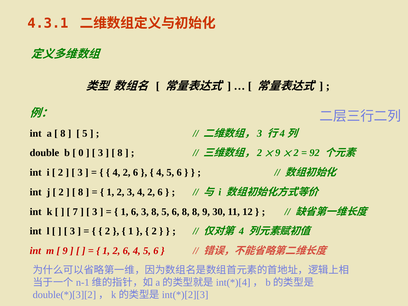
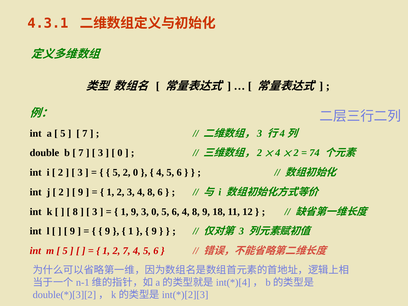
8 at (63, 133): 8 -> 5
5 at (85, 133): 5 -> 7
0 at (81, 153): 0 -> 7
8 at (120, 153): 8 -> 0
9 at (278, 153): 9 -> 4
92: 92 -> 74
4 at (116, 172): 4 -> 5
6 at (136, 172): 6 -> 0
8 at (81, 192): 8 -> 9
3 4 2: 2 -> 8
7 at (75, 212): 7 -> 8
1 6: 6 -> 9
3 8: 8 -> 0
6 8: 8 -> 4
30: 30 -> 18
3 at (72, 231): 3 -> 9
2 at (107, 231): 2 -> 9
2 at (154, 231): 2 -> 9
4 at (241, 231): 4 -> 3
9 at (65, 251): 9 -> 5
1 2 6: 6 -> 7
